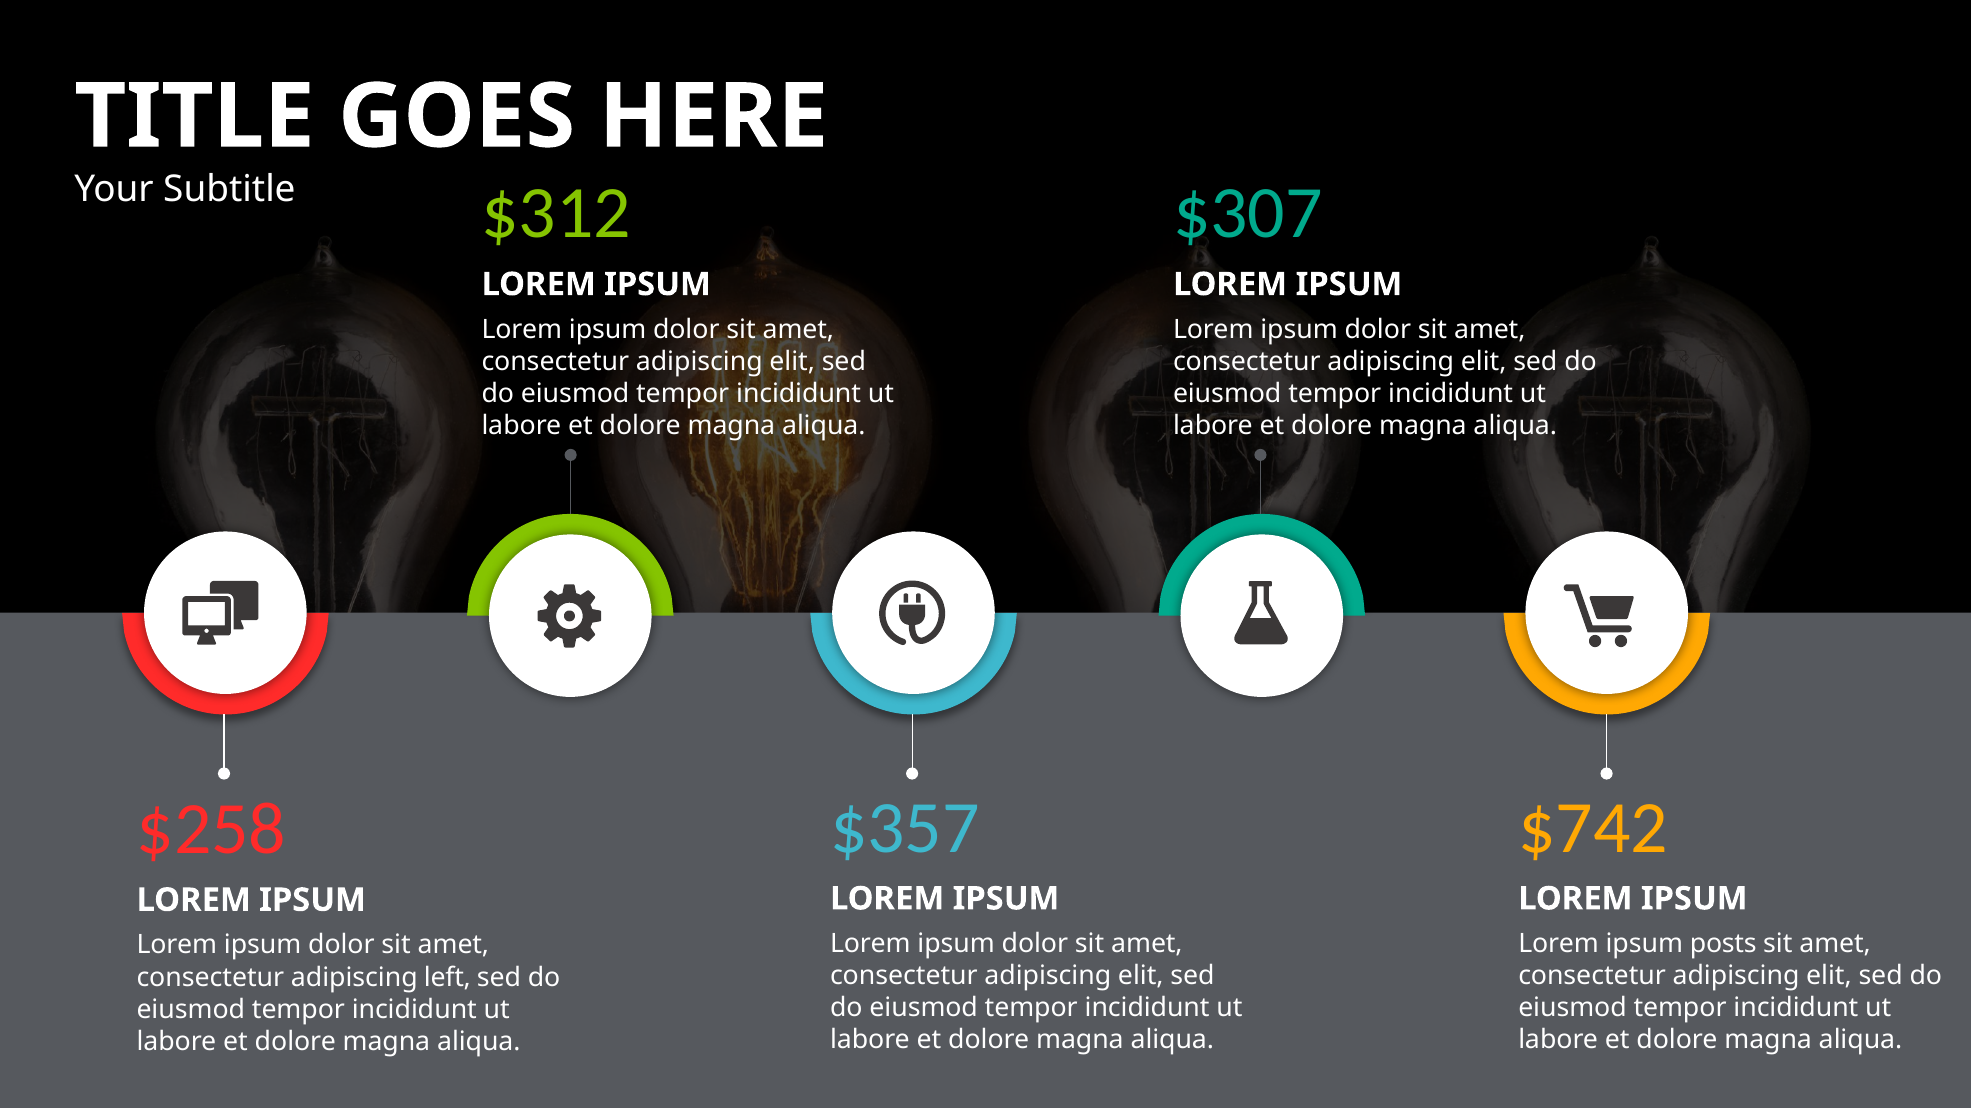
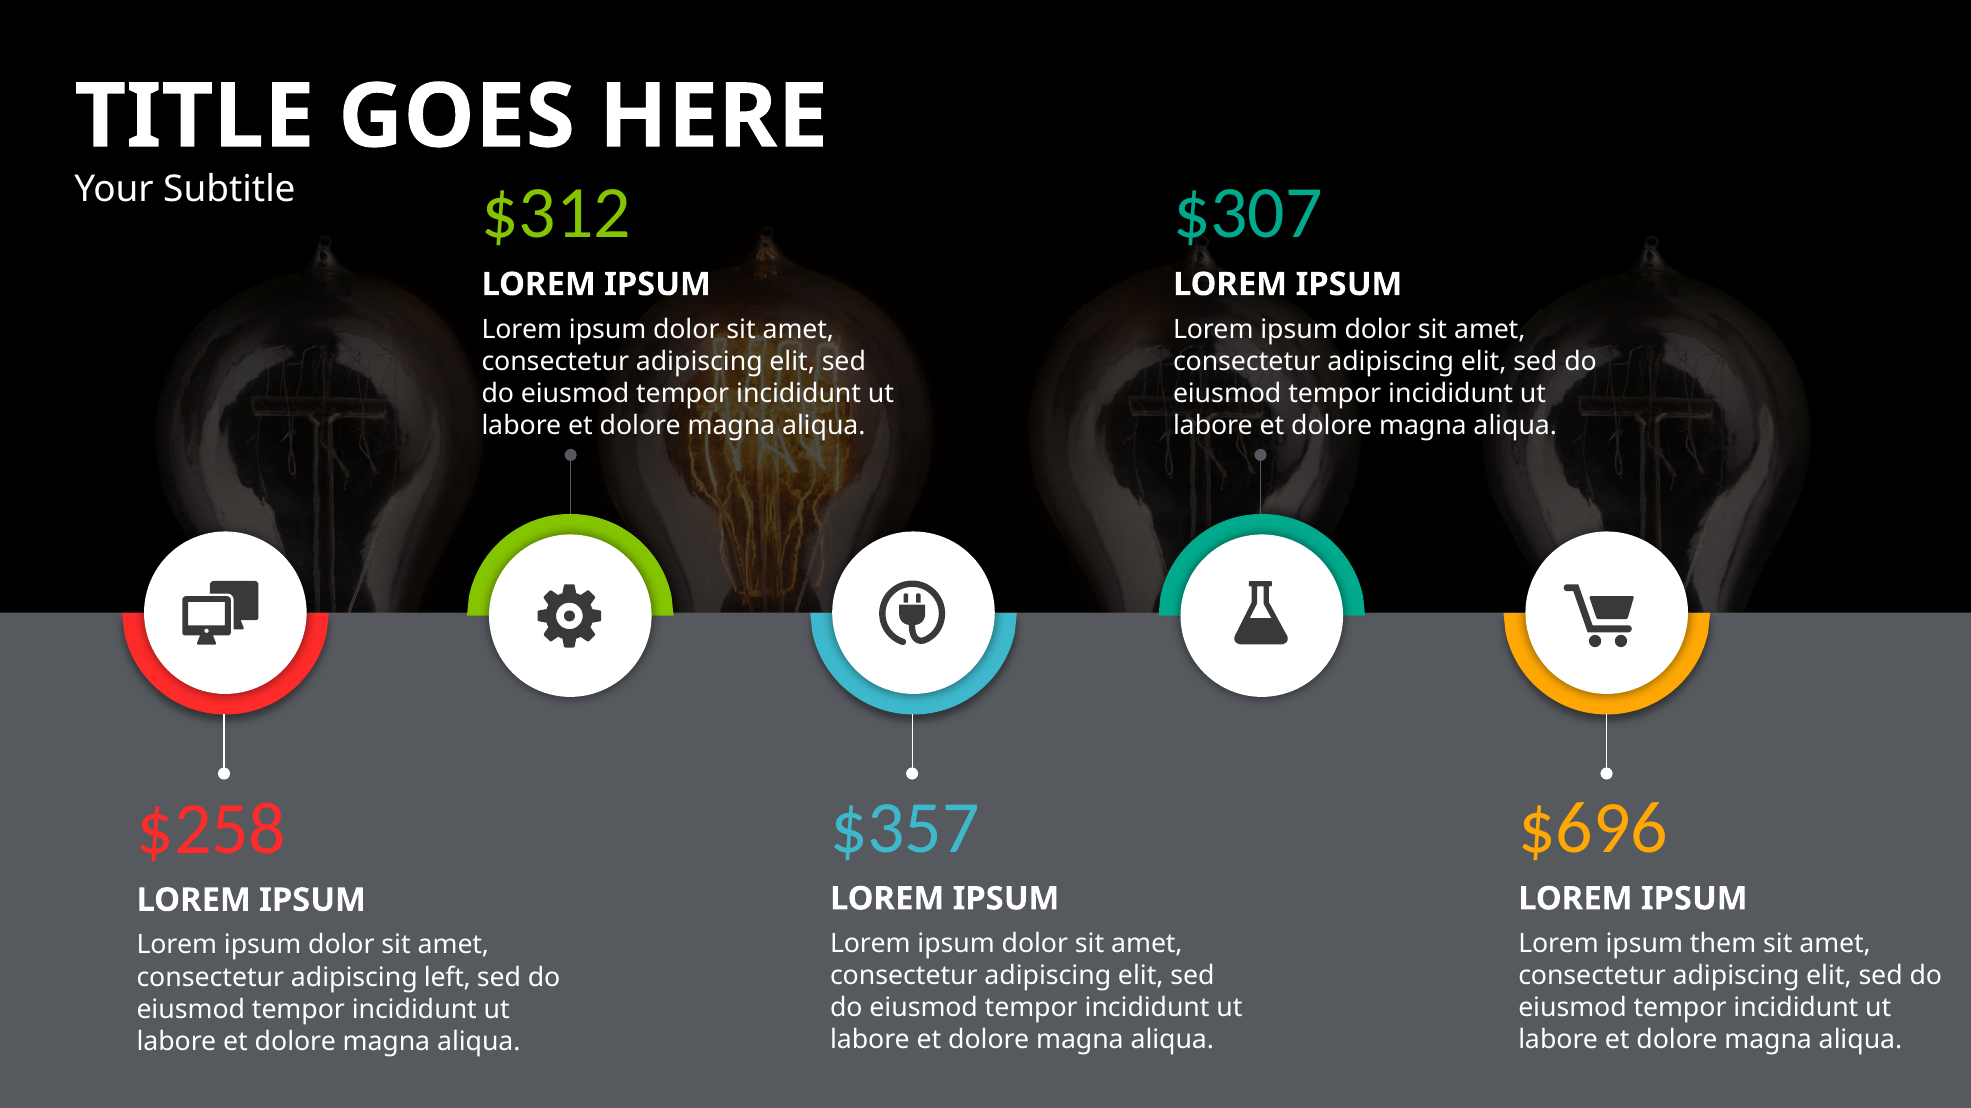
$742: $742 -> $696
posts: posts -> them
